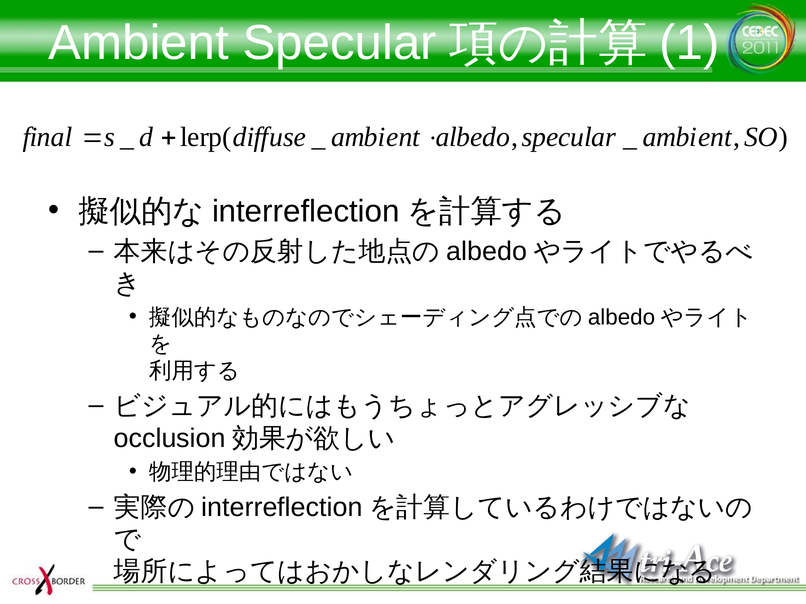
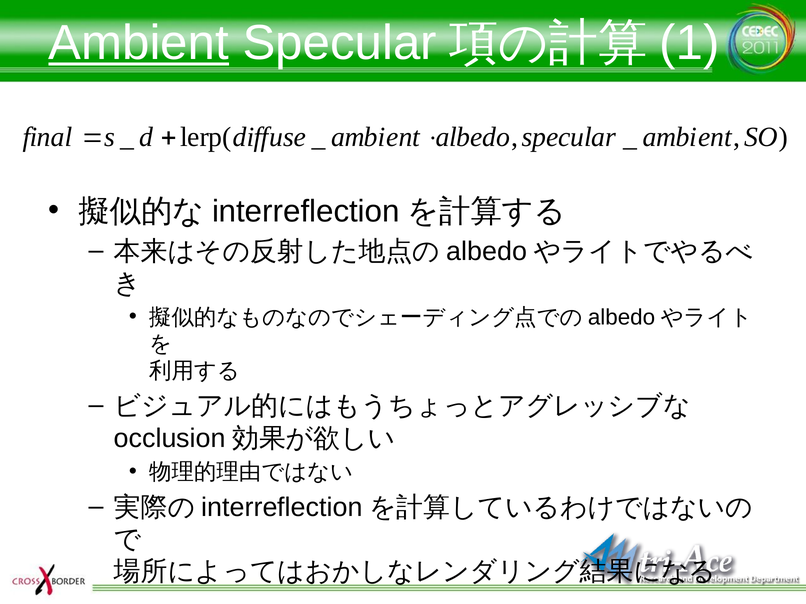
Ambient at (139, 43) underline: none -> present
